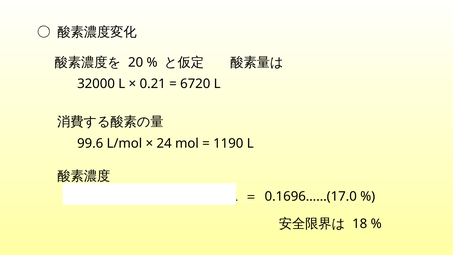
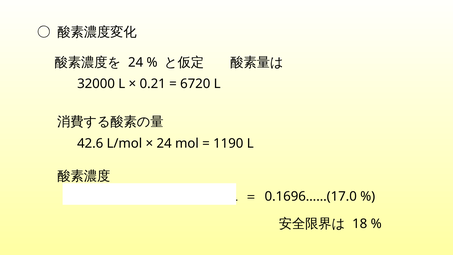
20 at (136, 63): 20 -> 24
99.6: 99.6 -> 42.6
